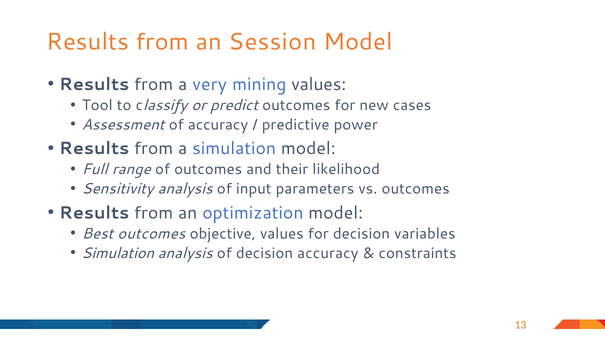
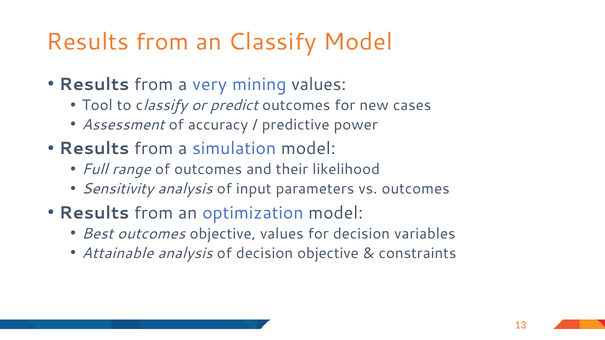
an Session: Session -> Classify
Simulation at (118, 253): Simulation -> Attainable
decision accuracy: accuracy -> objective
